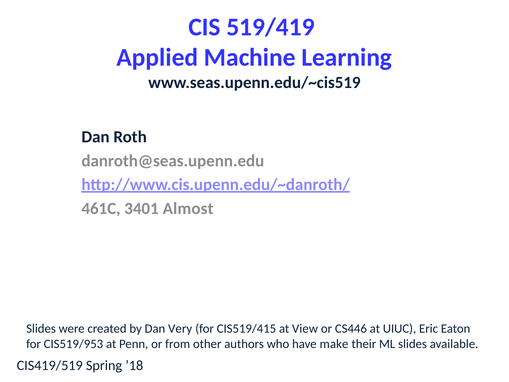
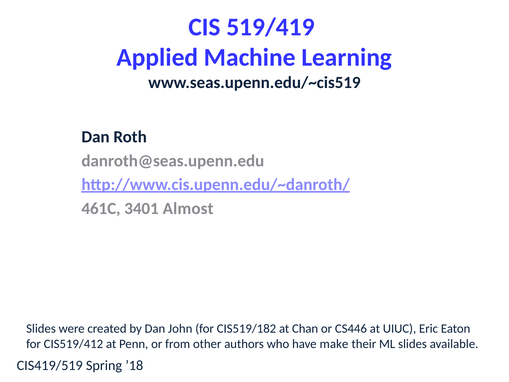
Very: Very -> John
CIS519/415: CIS519/415 -> CIS519/182
View: View -> Chan
CIS519/953: CIS519/953 -> CIS519/412
